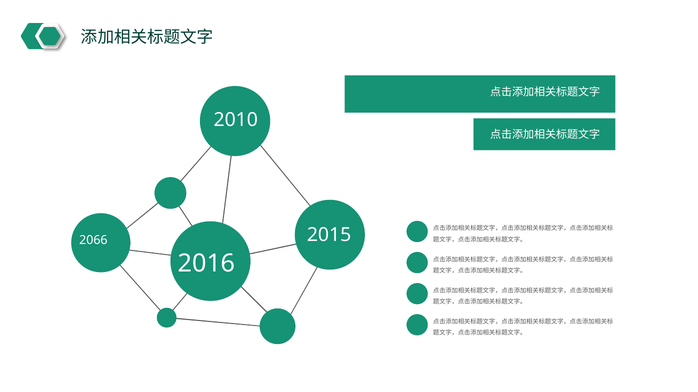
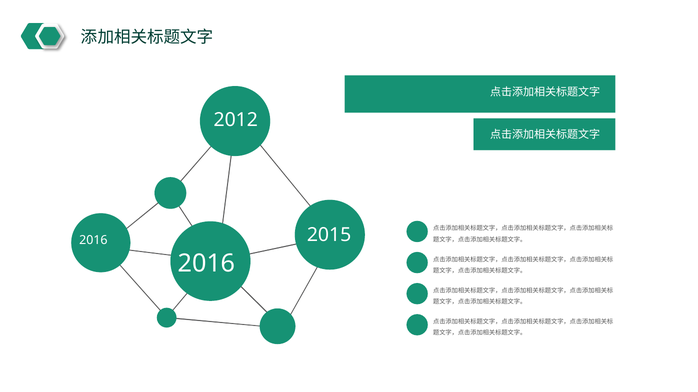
2010: 2010 -> 2012
2066 at (93, 240): 2066 -> 2016
